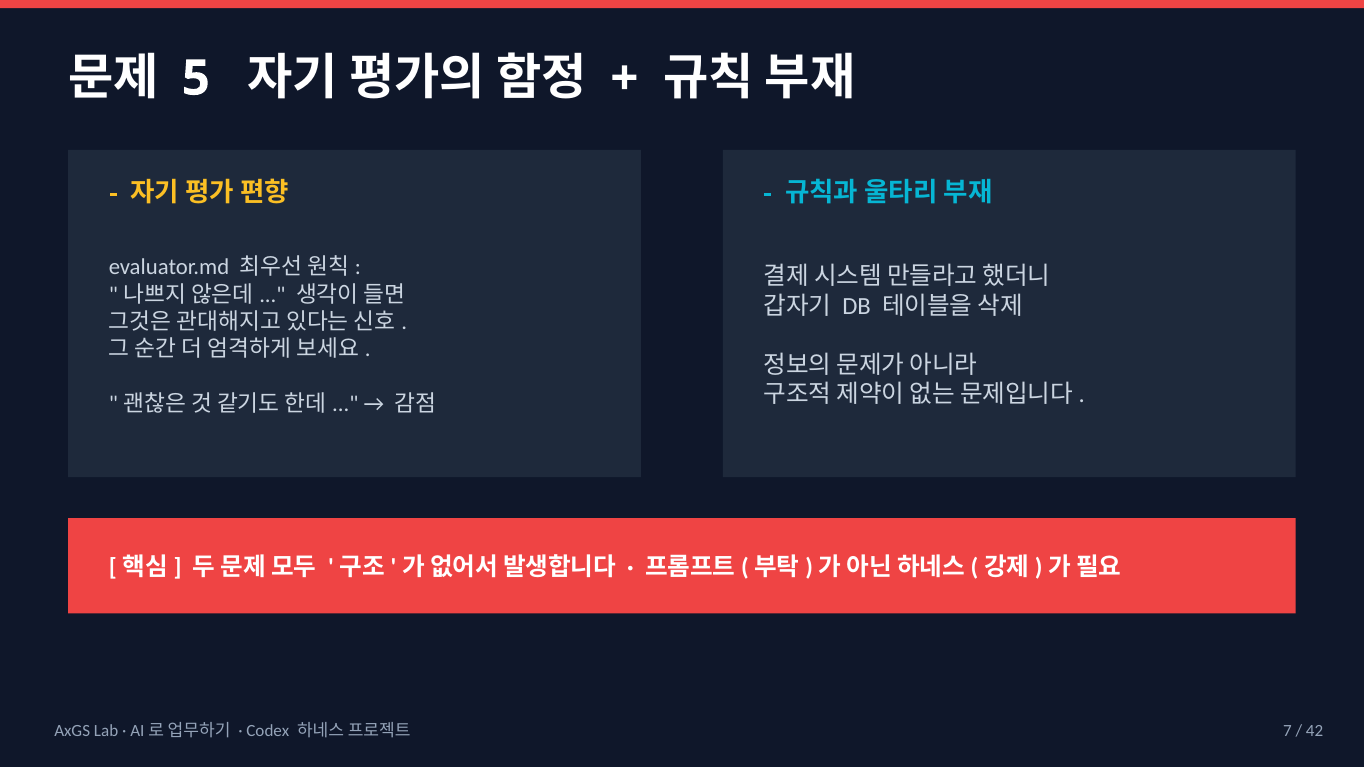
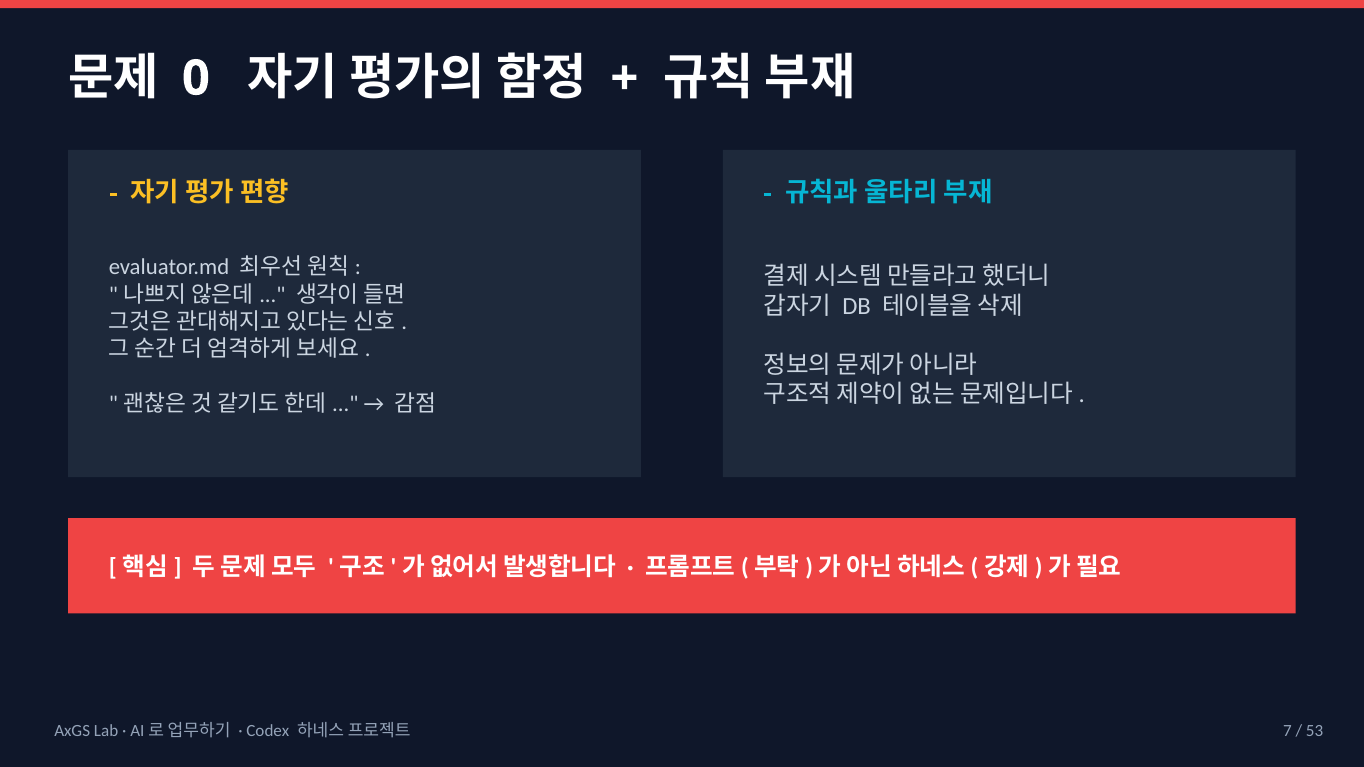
5: 5 -> 0
42: 42 -> 53
